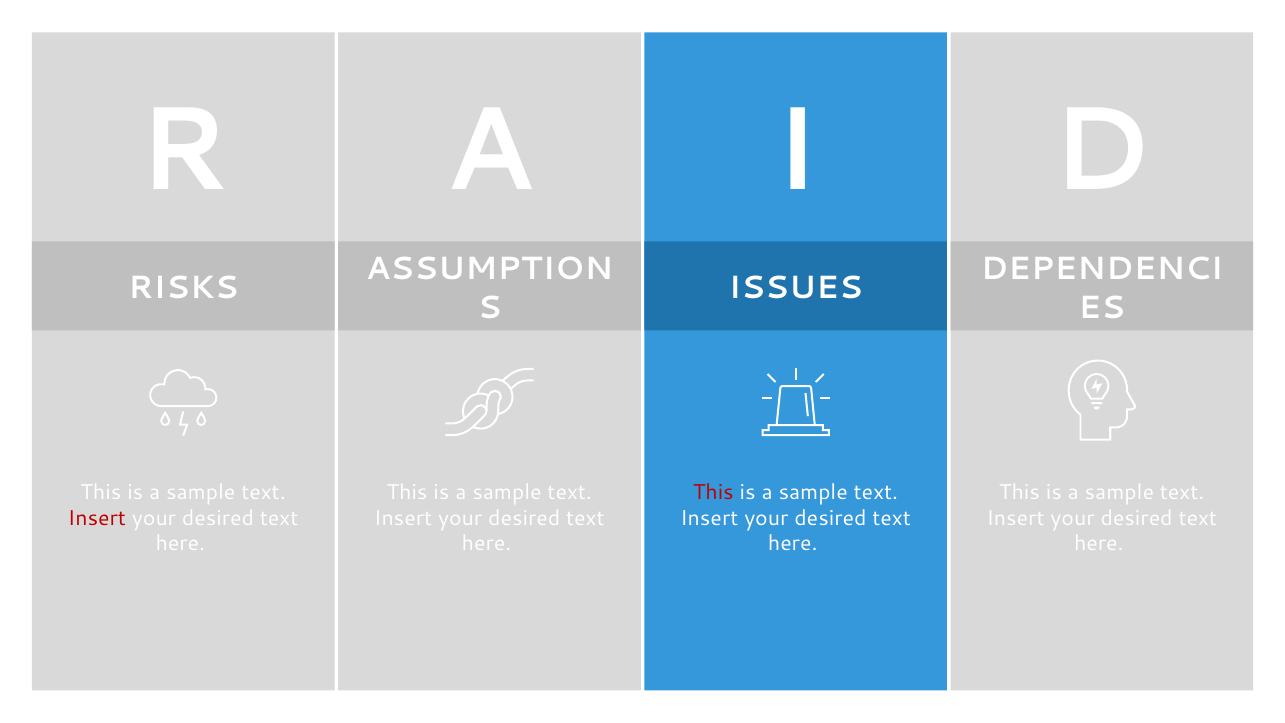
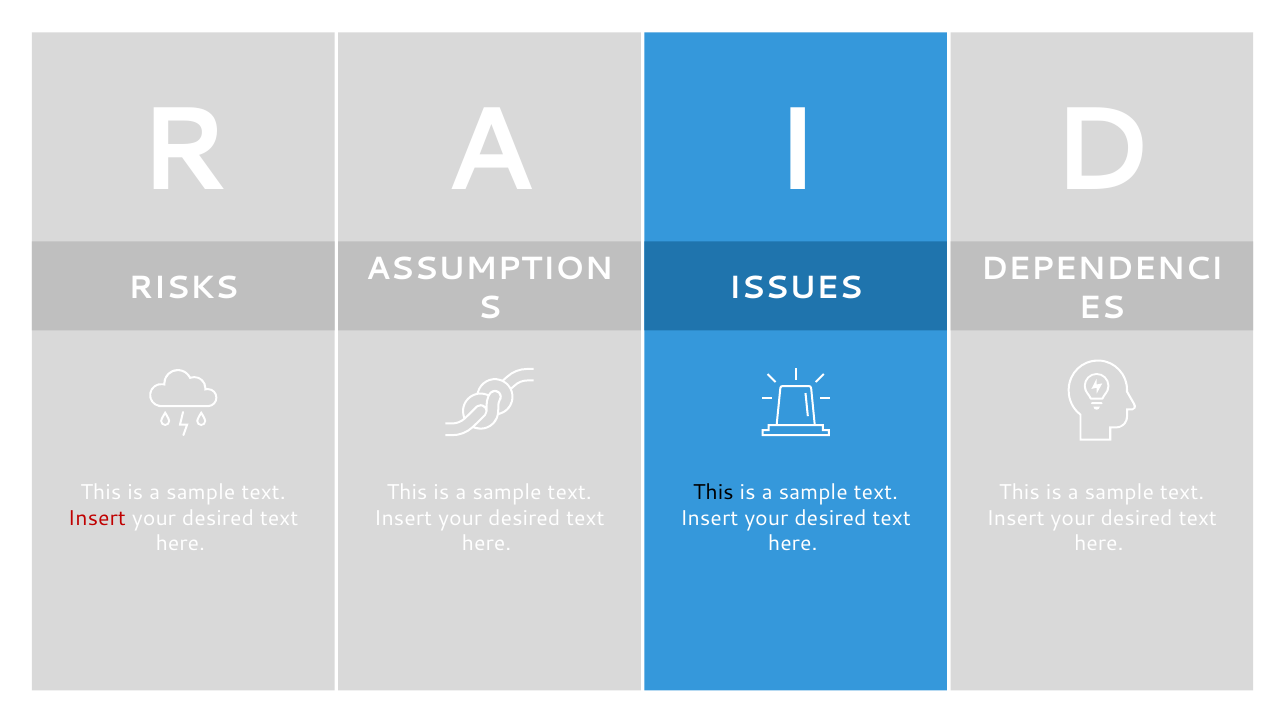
This at (713, 492) colour: red -> black
